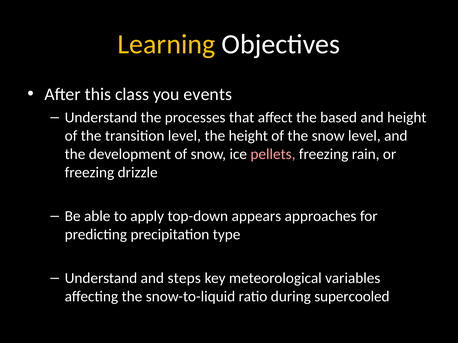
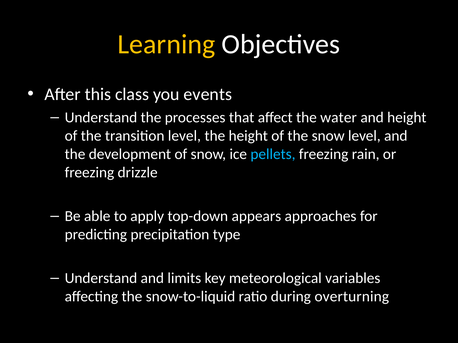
based: based -> water
pellets colour: pink -> light blue
steps: steps -> limits
supercooled: supercooled -> overturning
